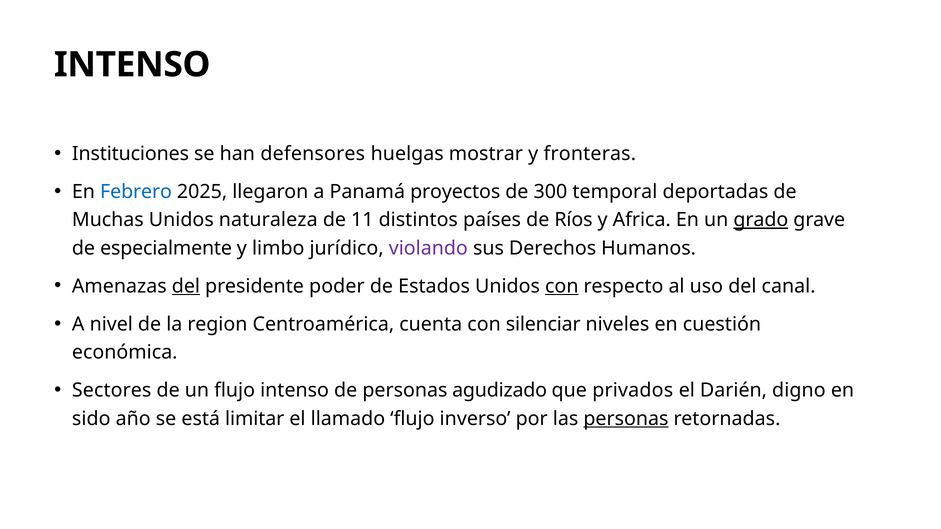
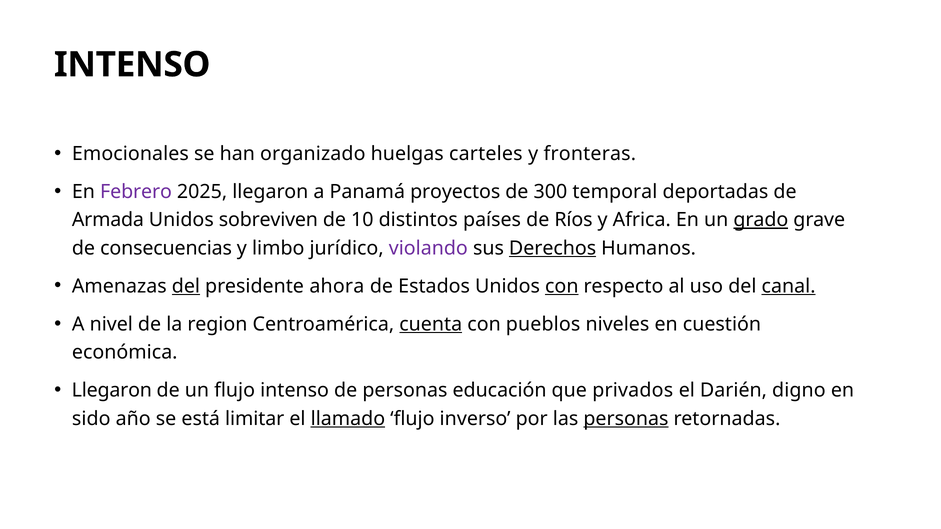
Instituciones: Instituciones -> Emocionales
defensores: defensores -> organizado
mostrar: mostrar -> carteles
Febrero colour: blue -> purple
Muchas: Muchas -> Armada
naturaleza: naturaleza -> sobreviven
11: 11 -> 10
especialmente: especialmente -> consecuencias
Derechos underline: none -> present
poder: poder -> ahora
canal underline: none -> present
cuenta underline: none -> present
silenciar: silenciar -> pueblos
Sectores at (112, 391): Sectores -> Llegaron
agudizado: agudizado -> educación
llamado underline: none -> present
